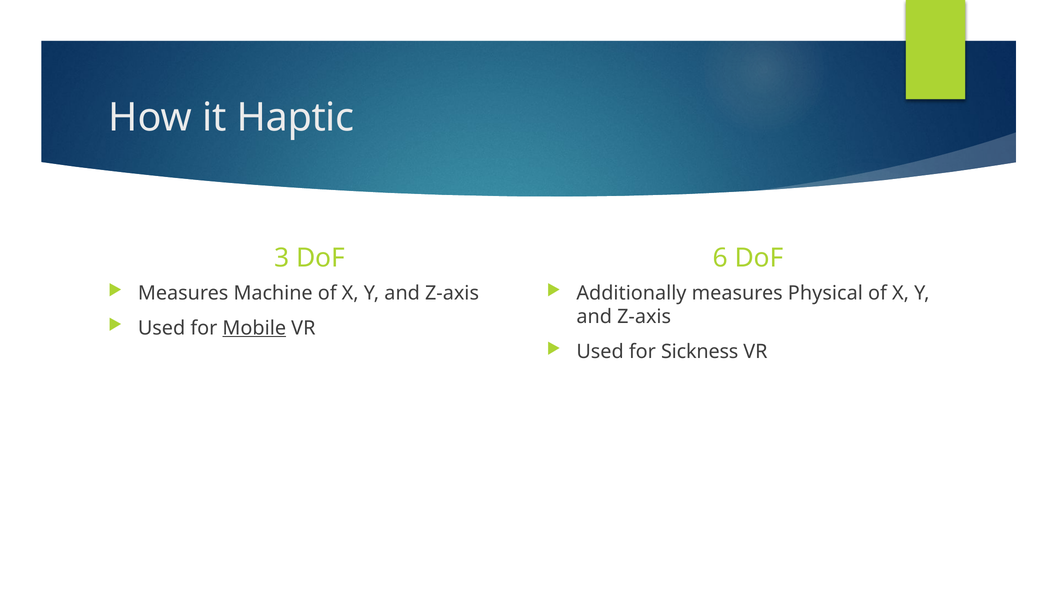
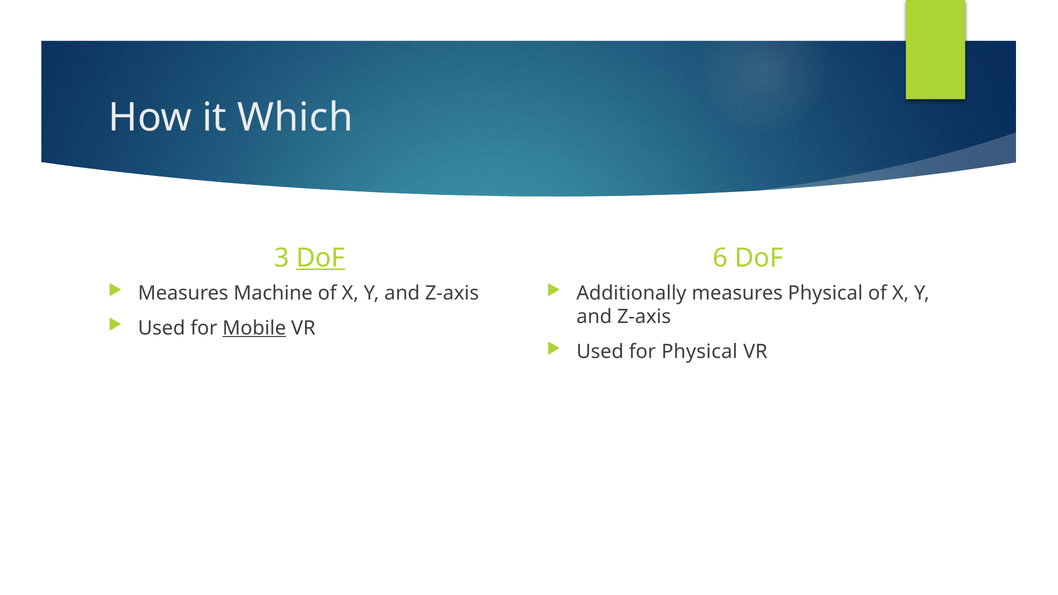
Haptic: Haptic -> Which
DoF at (321, 258) underline: none -> present
for Sickness: Sickness -> Physical
